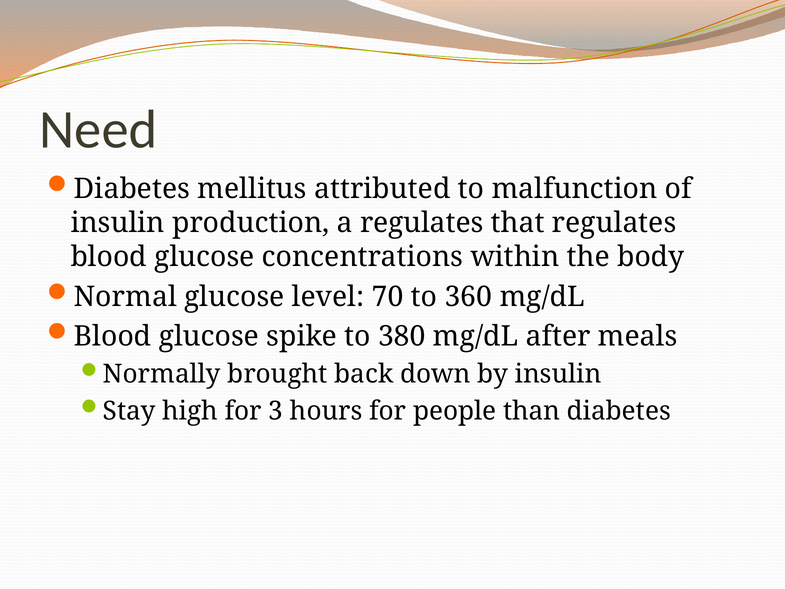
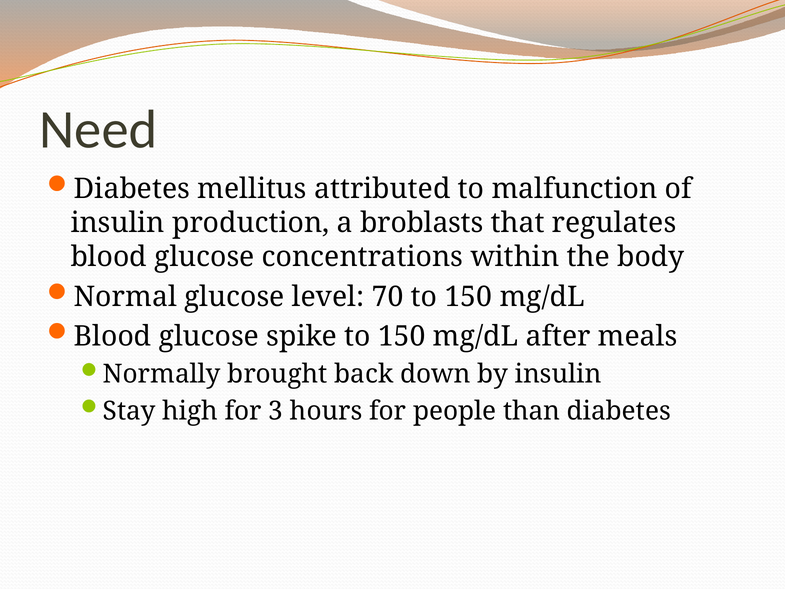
a regulates: regulates -> broblasts
70 to 360: 360 -> 150
spike to 380: 380 -> 150
